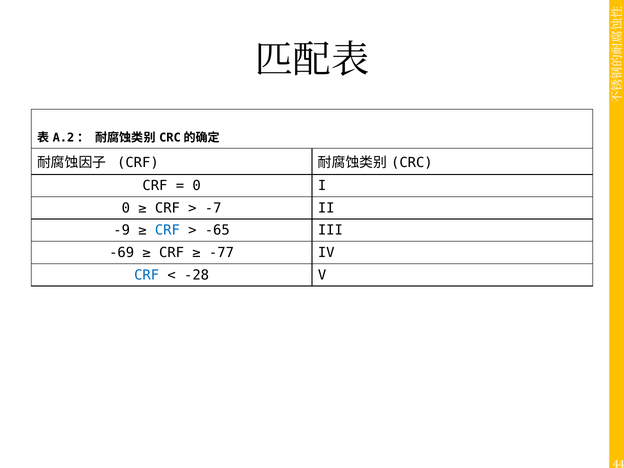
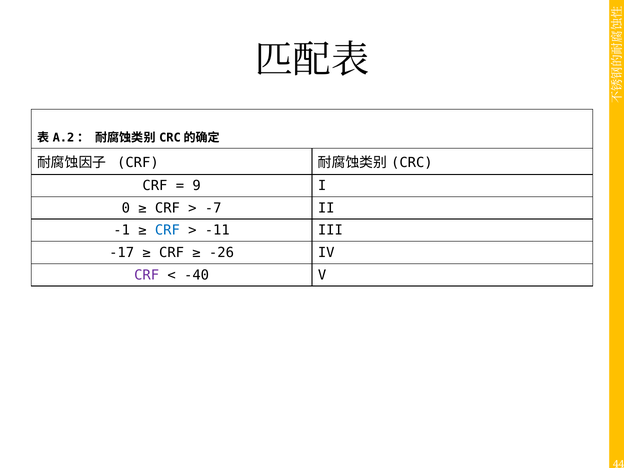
0 at (197, 186): 0 -> 9
-9: -9 -> -1
-65: -65 -> -11
-69: -69 -> -17
-77: -77 -> -26
CRF at (147, 275) colour: blue -> purple
-28: -28 -> -40
